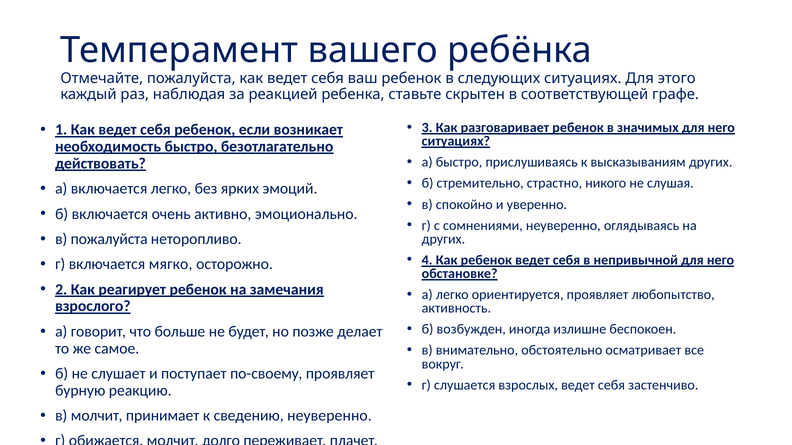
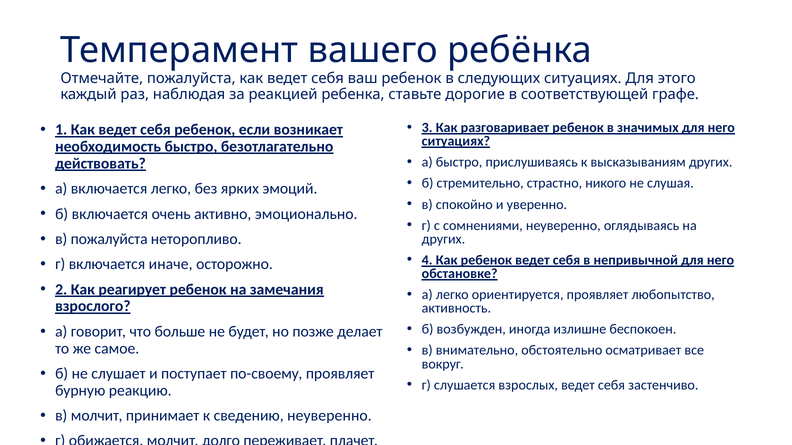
скрытен: скрытен -> дорогие
мягко: мягко -> иначе
